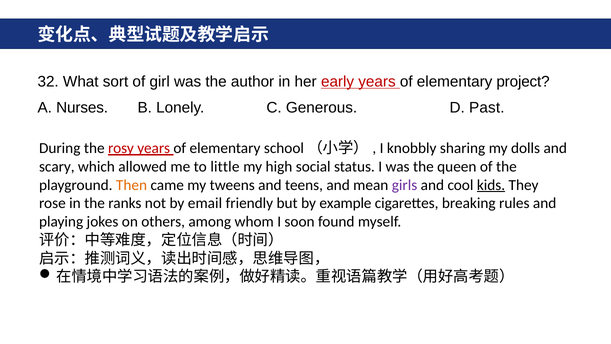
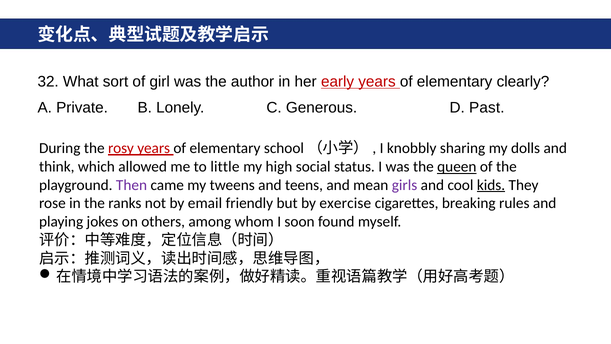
project: project -> clearly
Nurses: Nurses -> Private
scary: scary -> think
queen underline: none -> present
Then colour: orange -> purple
example: example -> exercise
